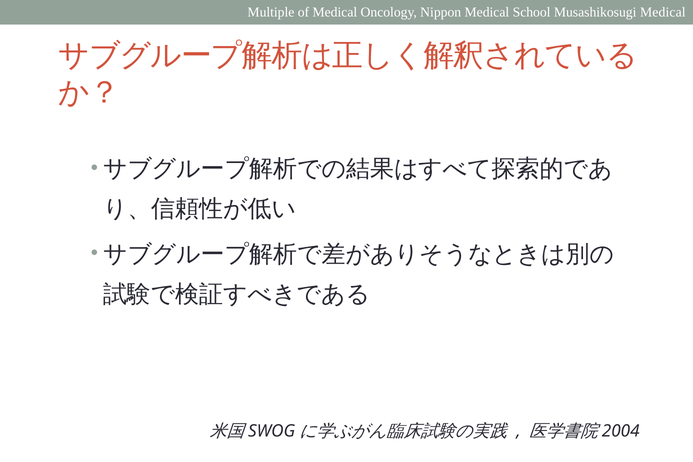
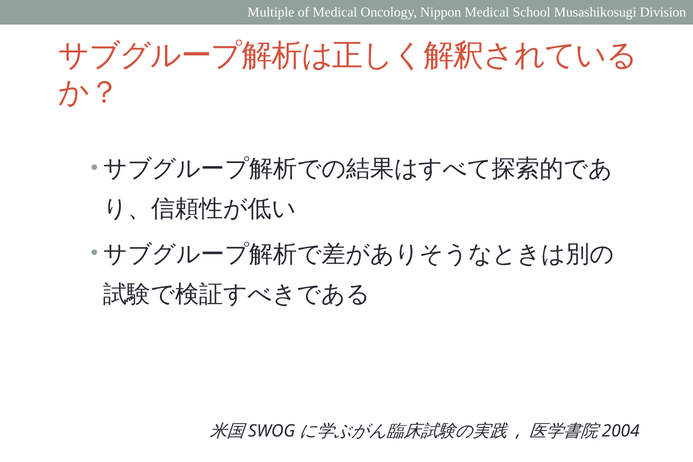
Musashikosugi Medical: Medical -> Division
